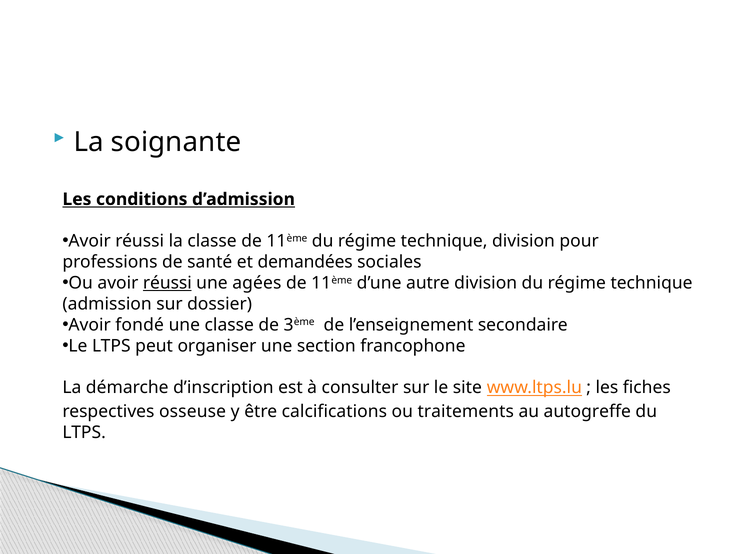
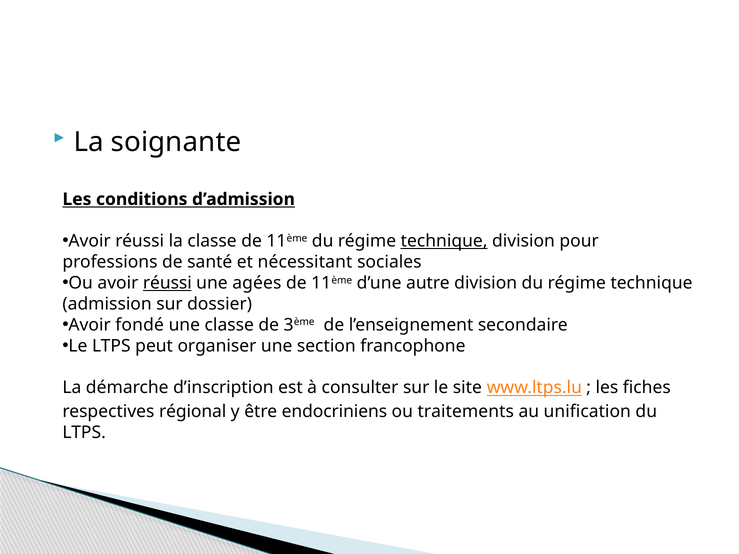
technique at (444, 241) underline: none -> present
demandées: demandées -> nécessitant
osseuse: osseuse -> régional
calcifications: calcifications -> endocriniens
autogreffe: autogreffe -> unification
